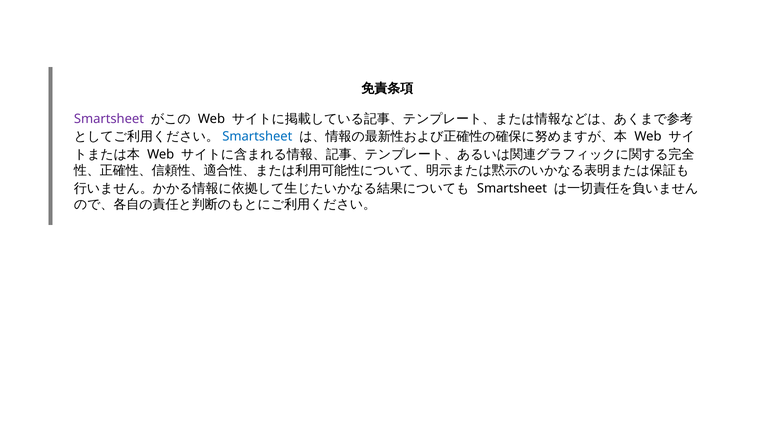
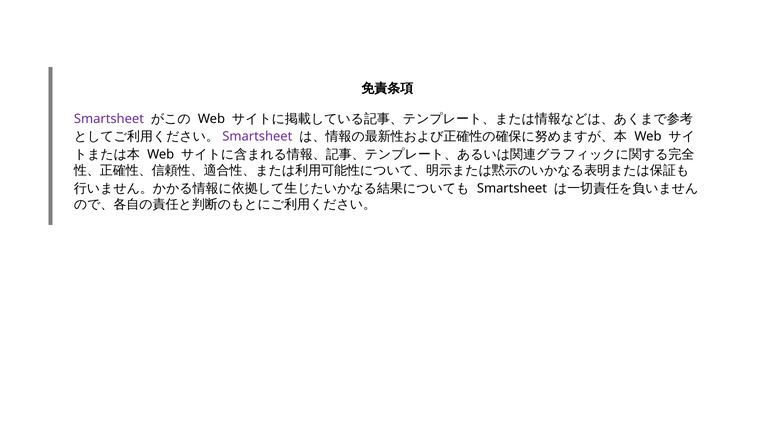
Smartsheet at (257, 137) colour: blue -> purple
